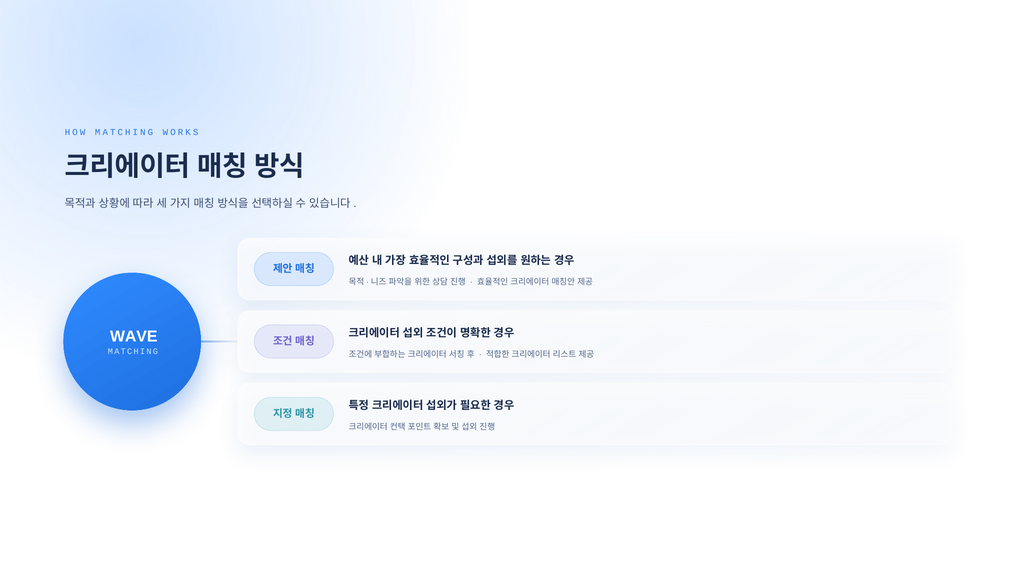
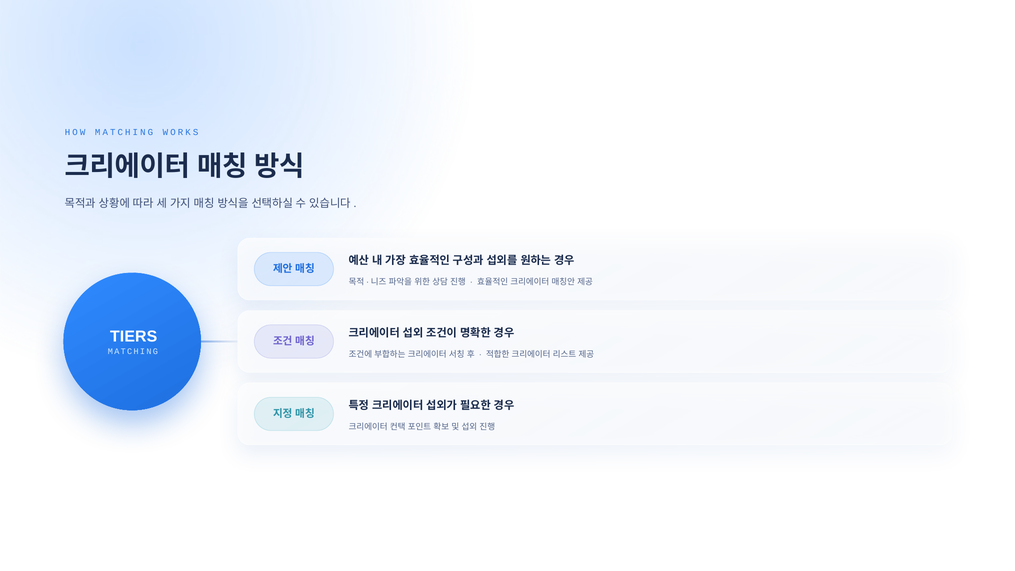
WAVE: WAVE -> TIERS
